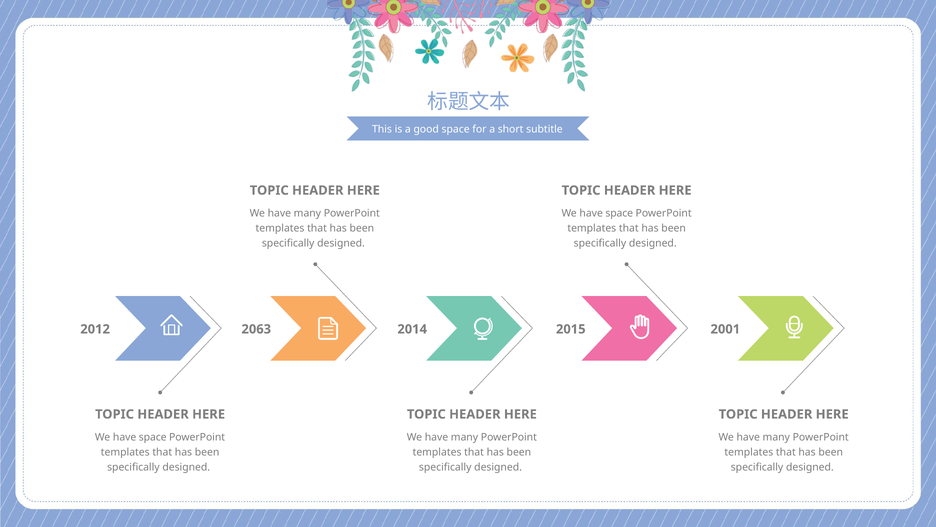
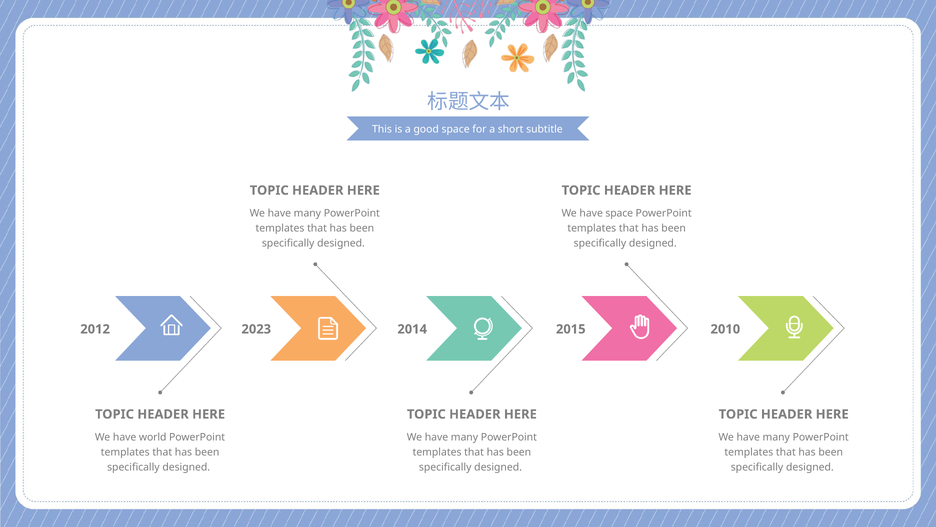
2063: 2063 -> 2023
2001: 2001 -> 2010
space at (153, 437): space -> world
